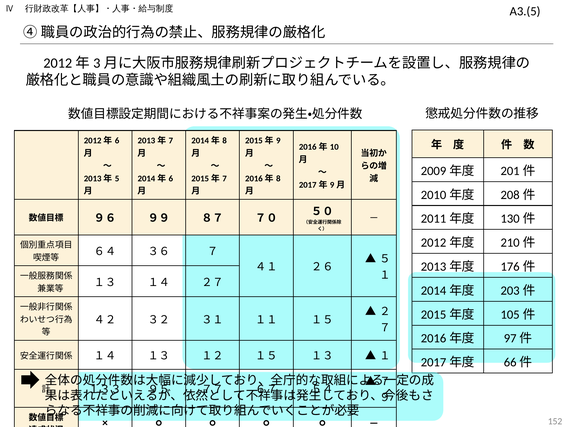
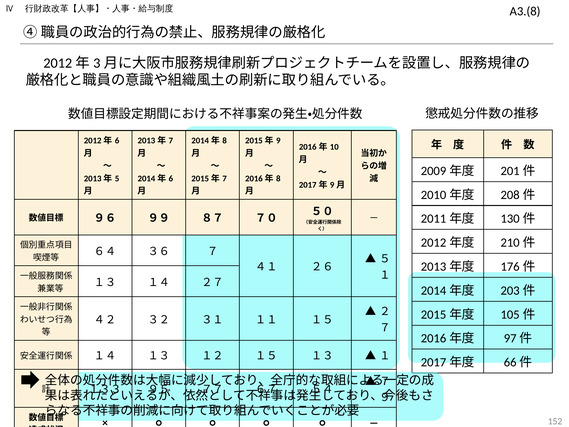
A3.(5: A3.(5 -> A3.(8
